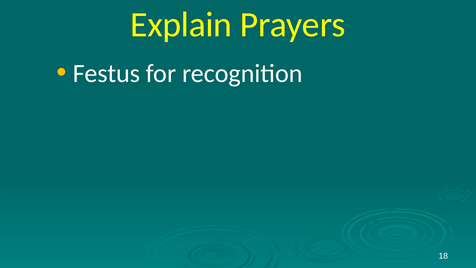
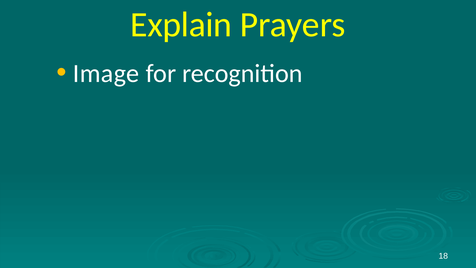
Festus: Festus -> Image
